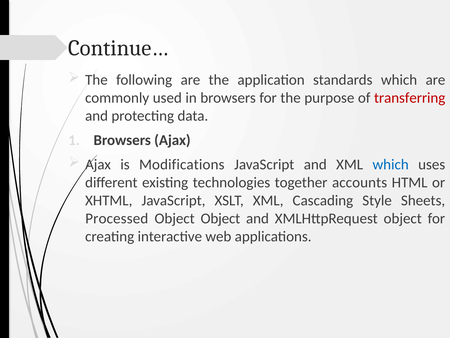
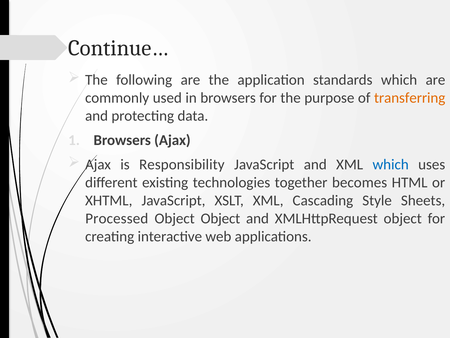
transferring colour: red -> orange
Modifications: Modifications -> Responsibility
accounts: accounts -> becomes
